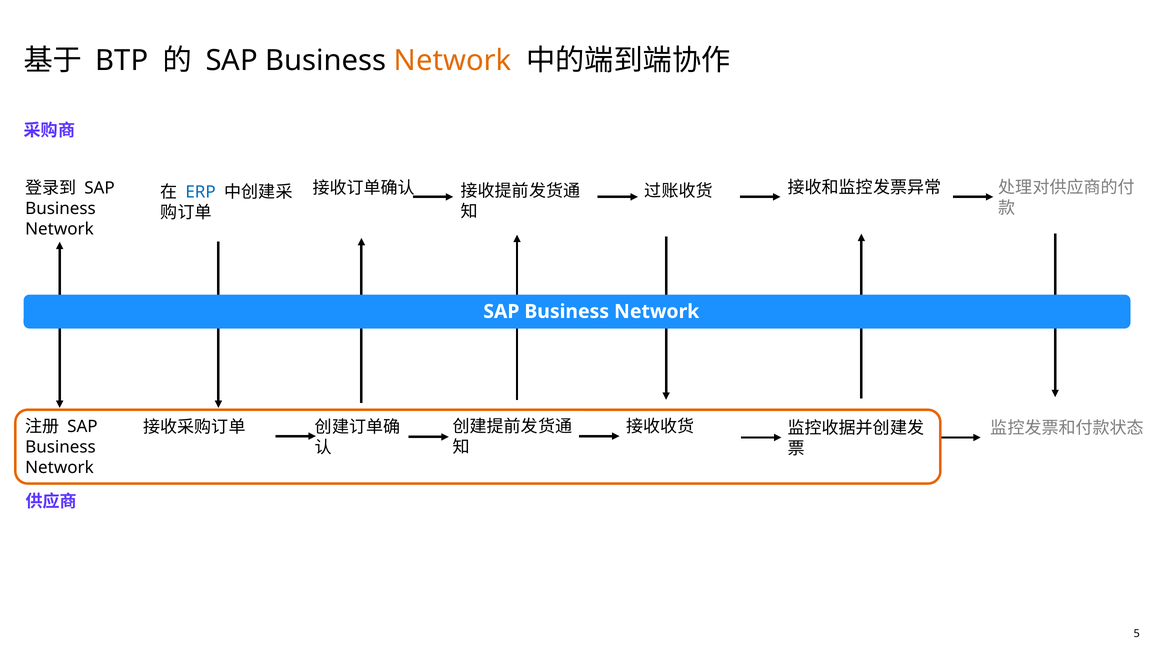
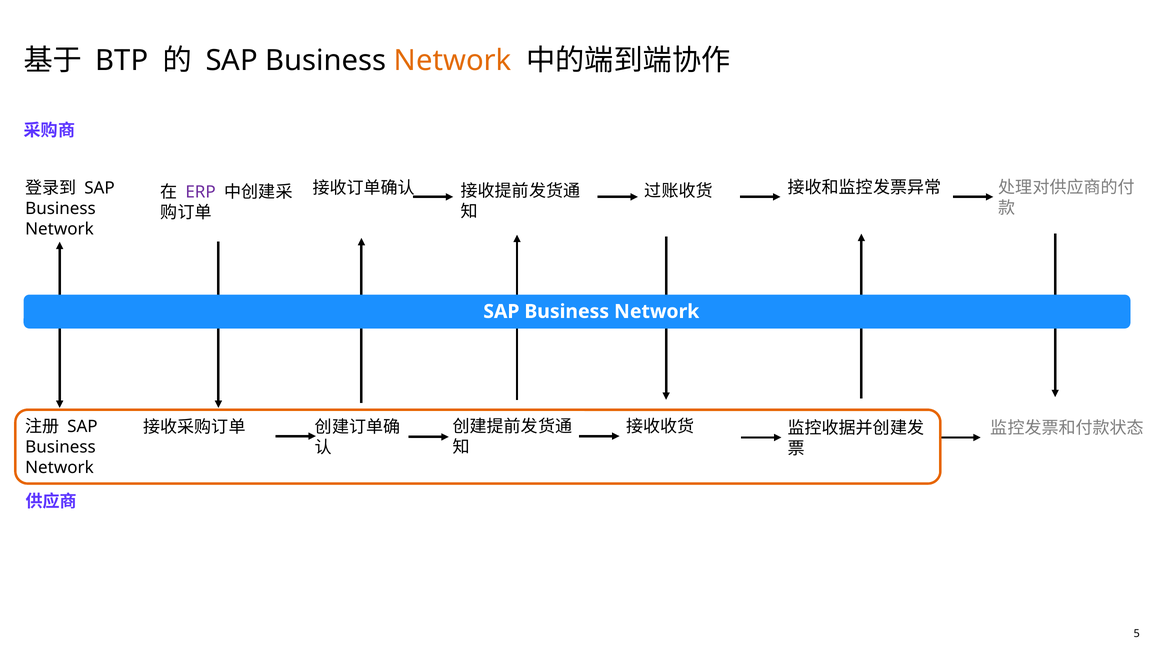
ERP colour: blue -> purple
